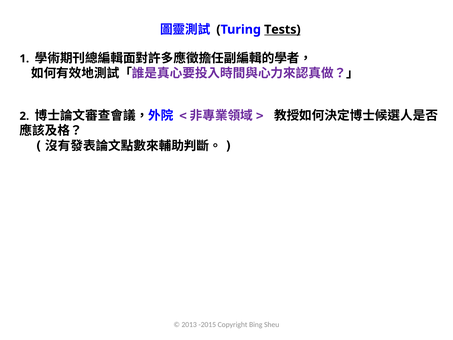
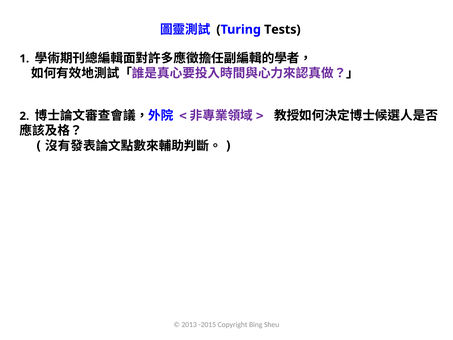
Tests underline: present -> none
